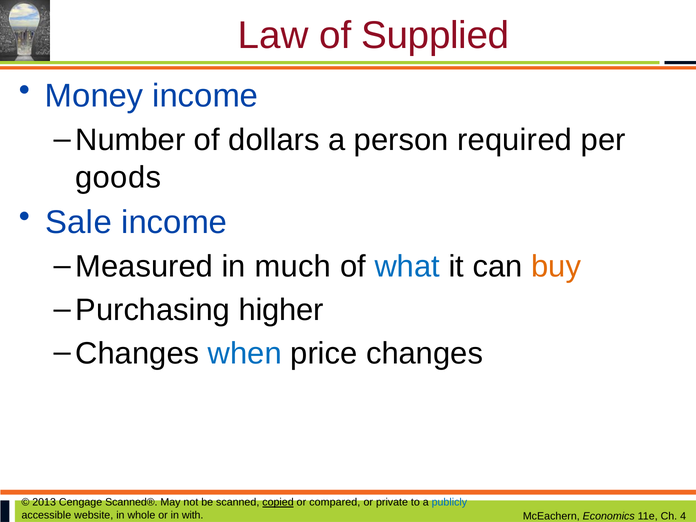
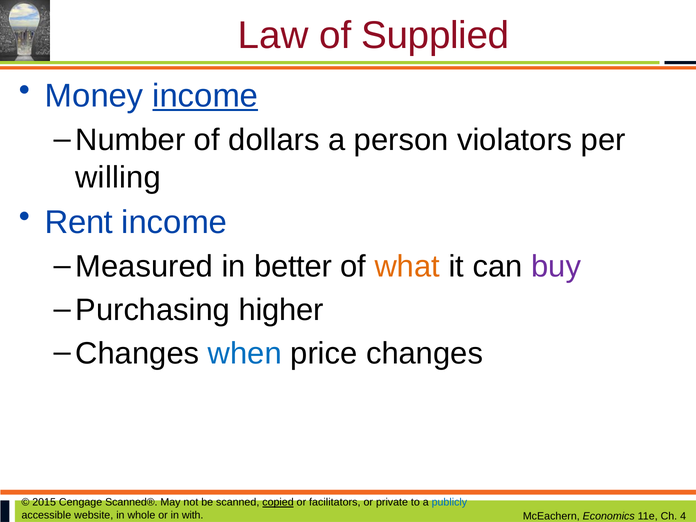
income at (205, 96) underline: none -> present
required: required -> violators
goods: goods -> willing
Sale: Sale -> Rent
much: much -> better
what colour: blue -> orange
buy colour: orange -> purple
2013: 2013 -> 2015
compared: compared -> facilitators
